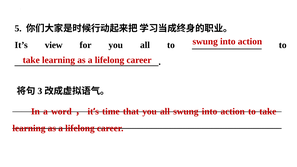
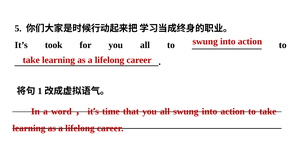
view: view -> took
3: 3 -> 1
